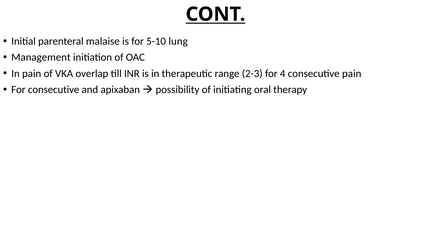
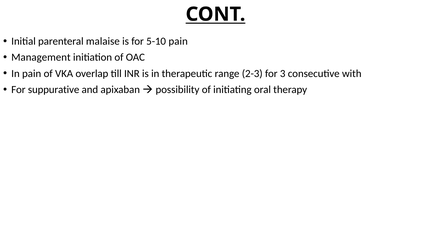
5-10 lung: lung -> pain
4: 4 -> 3
consecutive pain: pain -> with
For consecutive: consecutive -> suppurative
